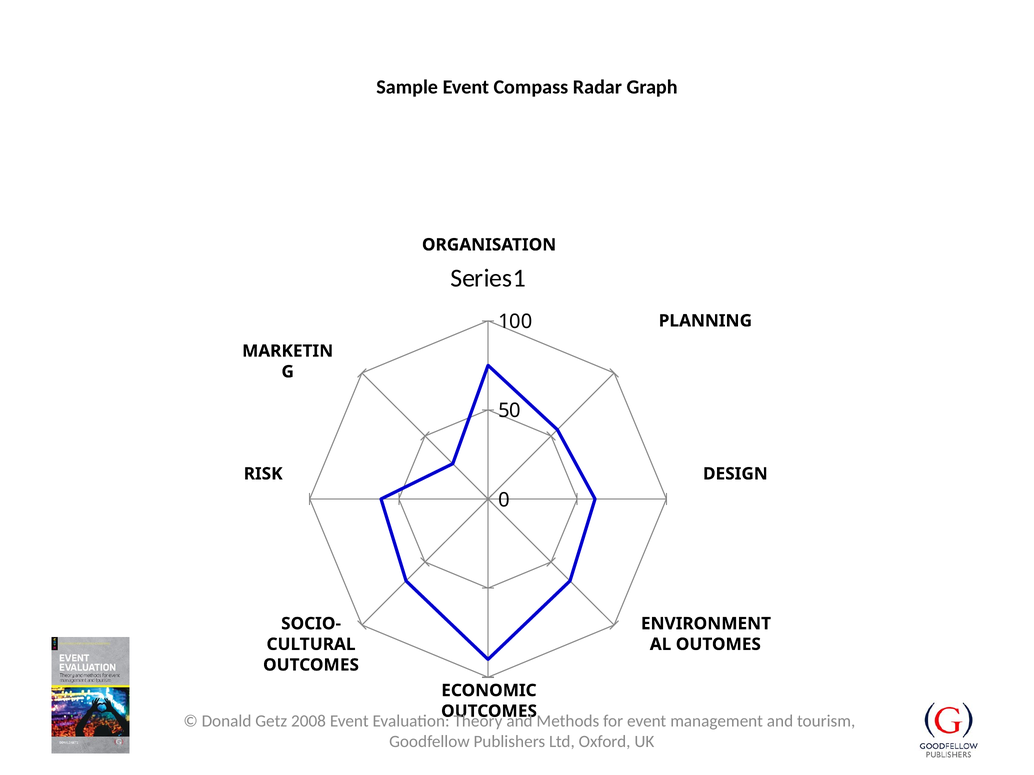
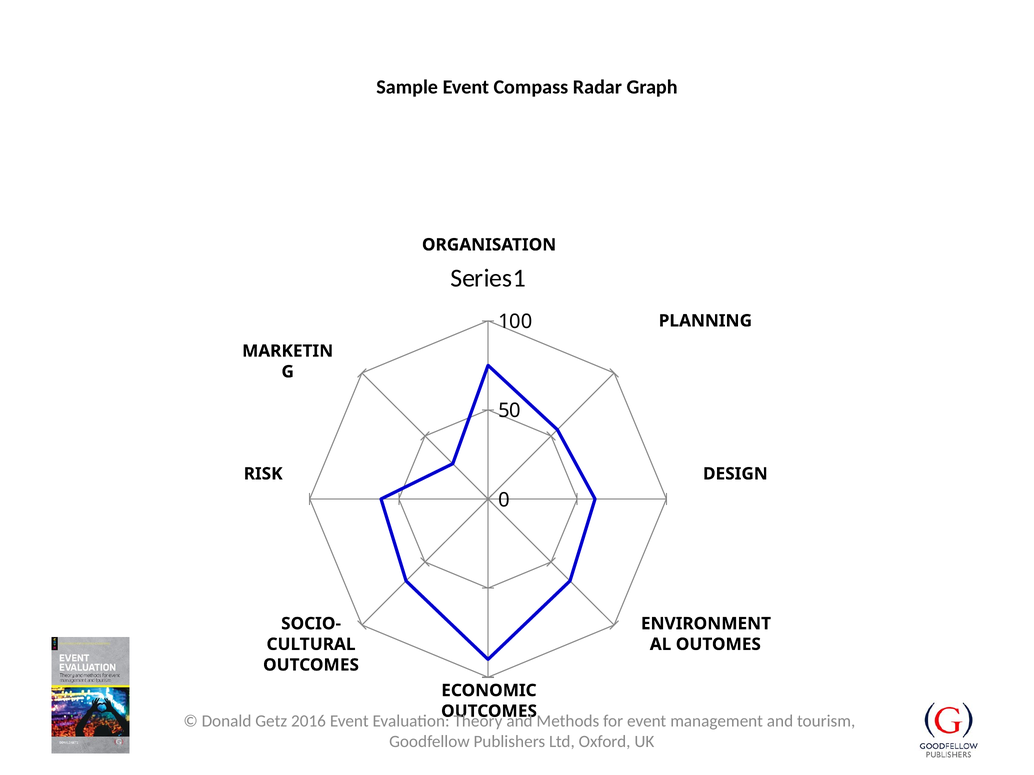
2008: 2008 -> 2016
